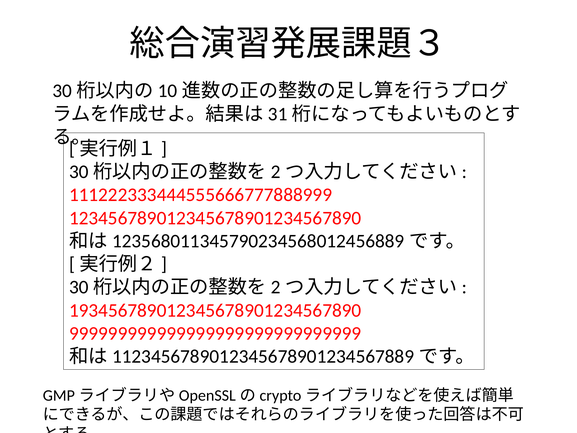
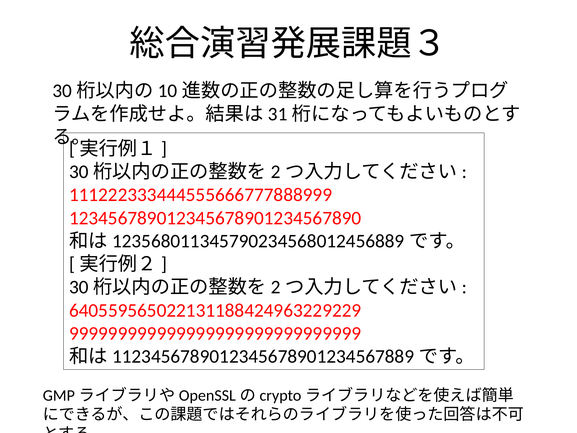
193456789012345678901234567890: 193456789012345678901234567890 -> 640559565022131188424963229229
